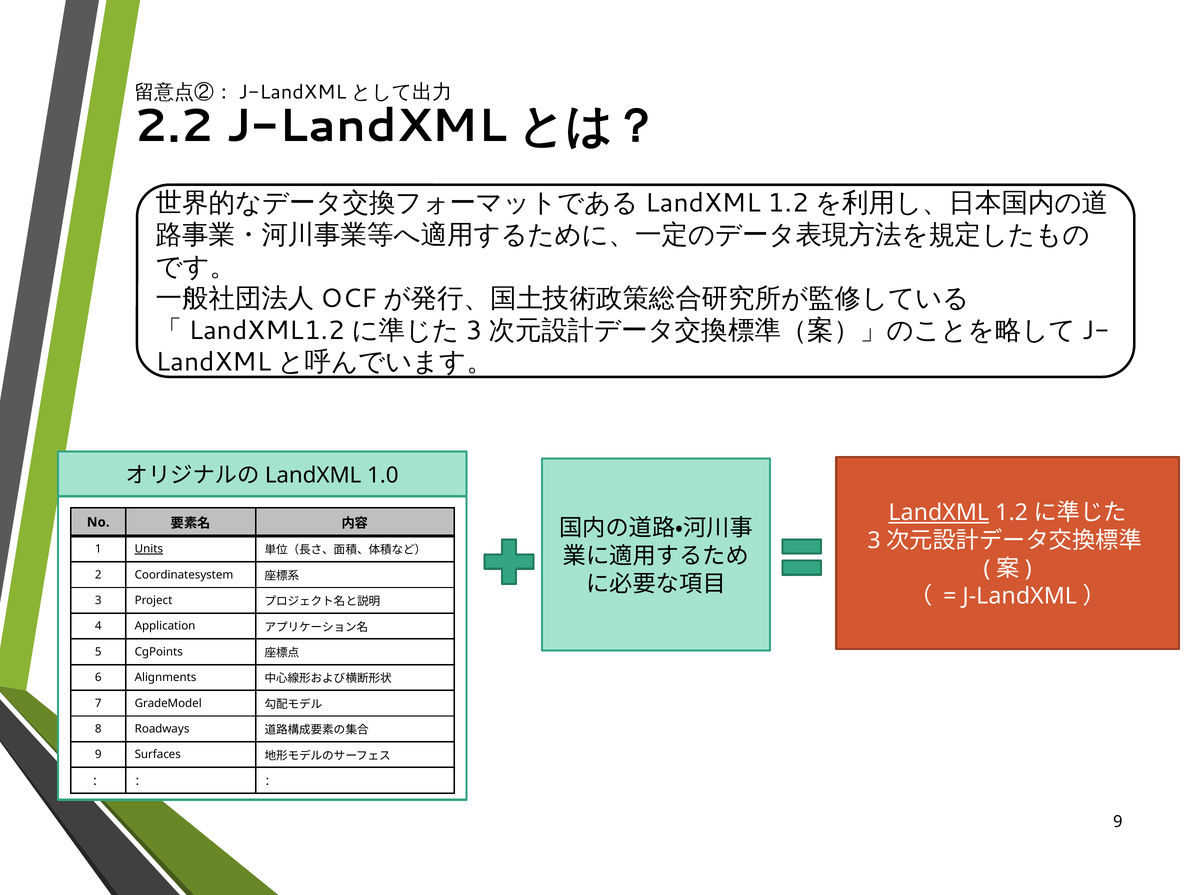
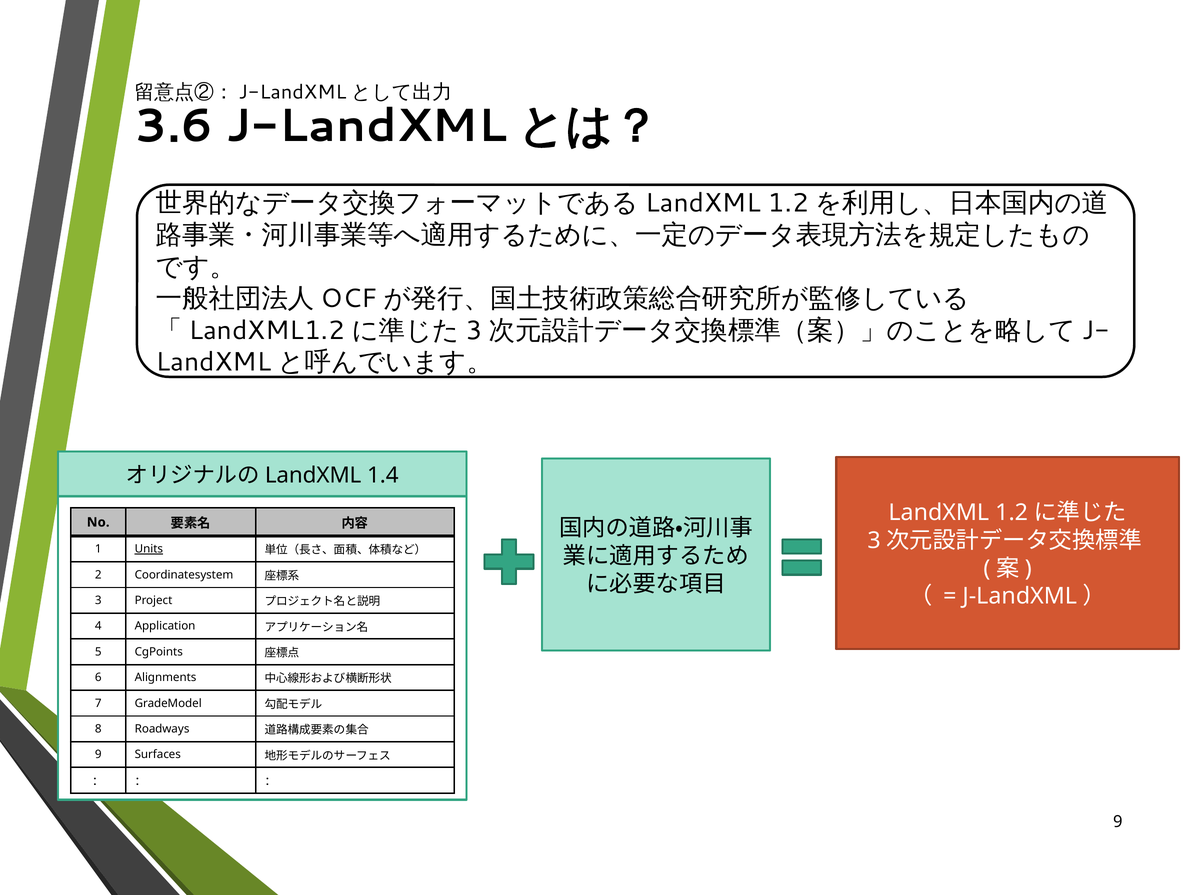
2.2: 2.2 -> 3.6
1.0: 1.0 -> 1.4
LandXML at (939, 513) underline: present -> none
